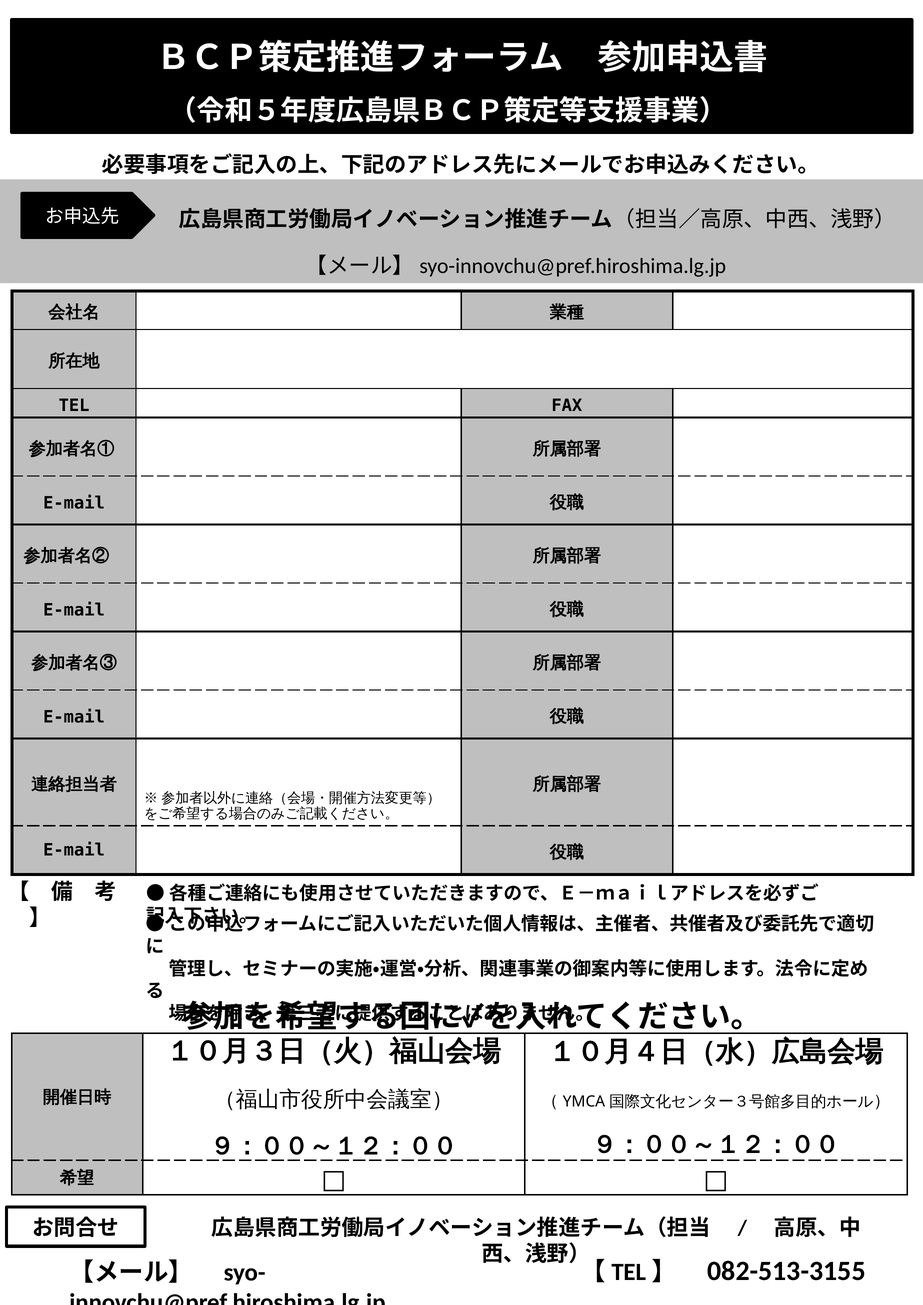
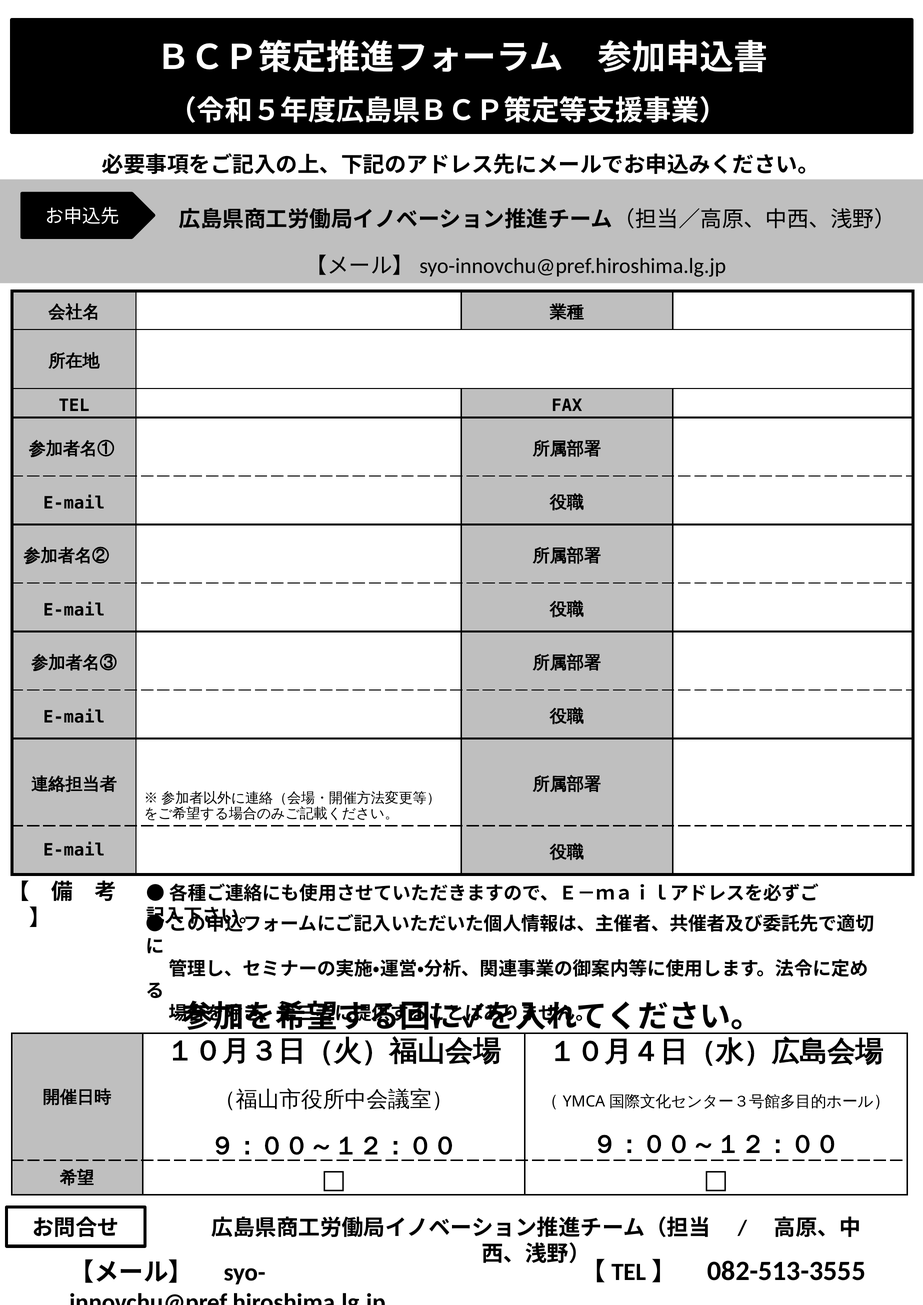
082-513-3155: 082-513-3155 -> 082-513-3555
